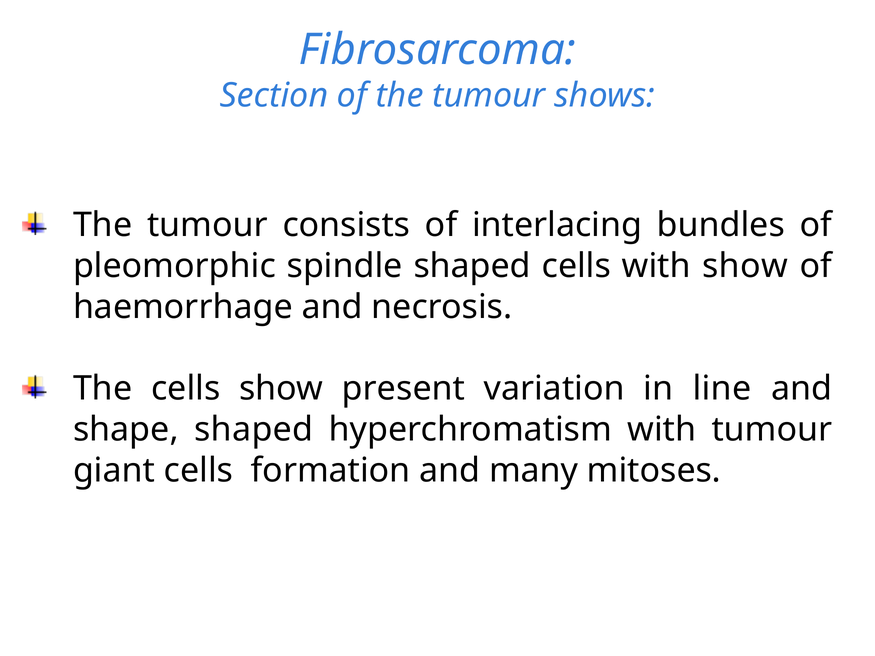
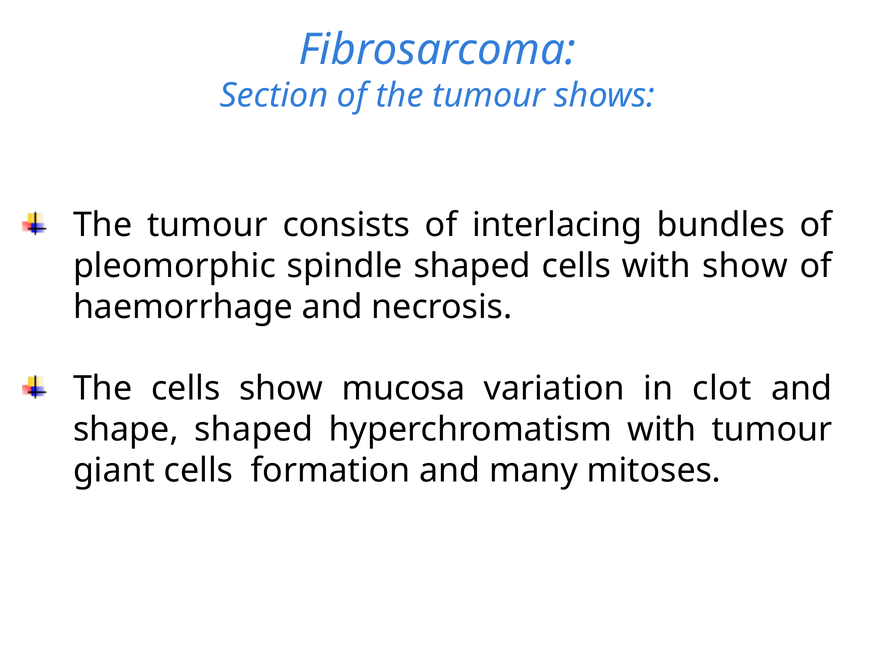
present: present -> mucosa
line: line -> clot
